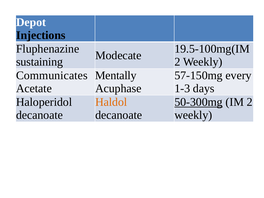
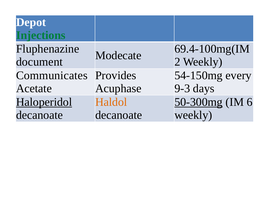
Injections colour: black -> green
19.5-100mg(IM: 19.5-100mg(IM -> 69.4-100mg(IM
sustaining: sustaining -> document
Mentally: Mentally -> Provides
57-150mg: 57-150mg -> 54-150mg
1-3: 1-3 -> 9-3
Haloperidol underline: none -> present
IM 2: 2 -> 6
